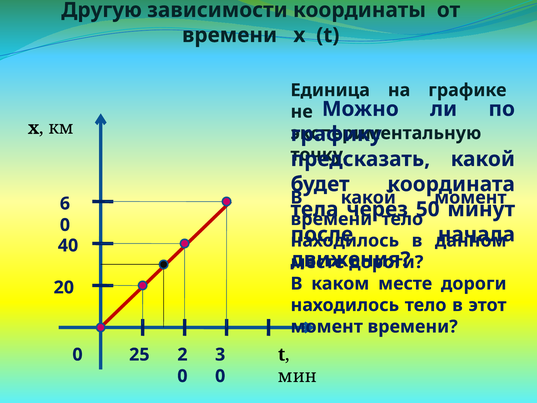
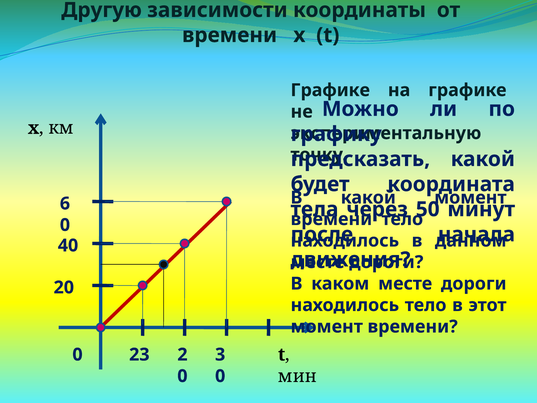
Единица at (330, 90): Единица -> Графике
25: 25 -> 23
